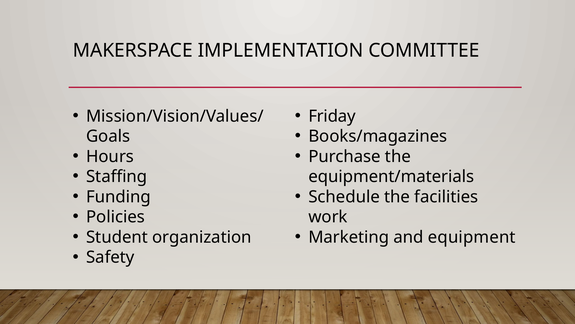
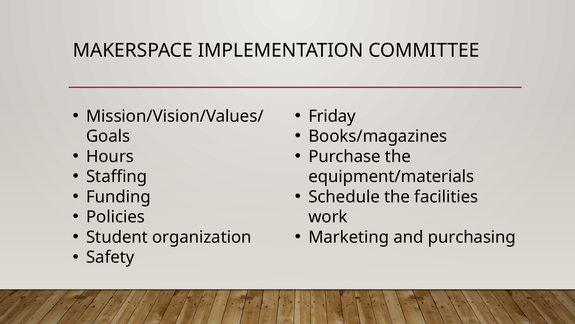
equipment: equipment -> purchasing
